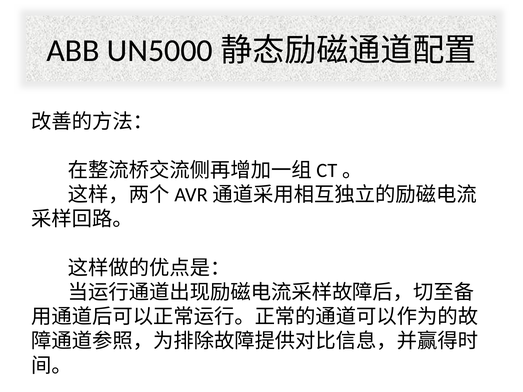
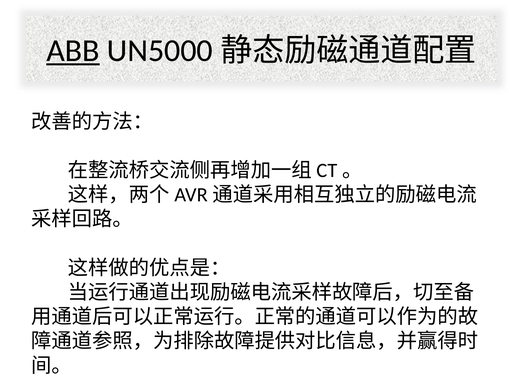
ABB underline: none -> present
